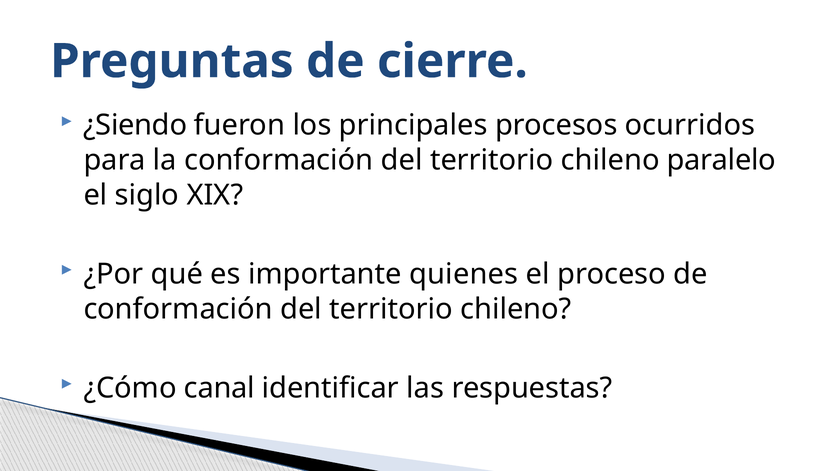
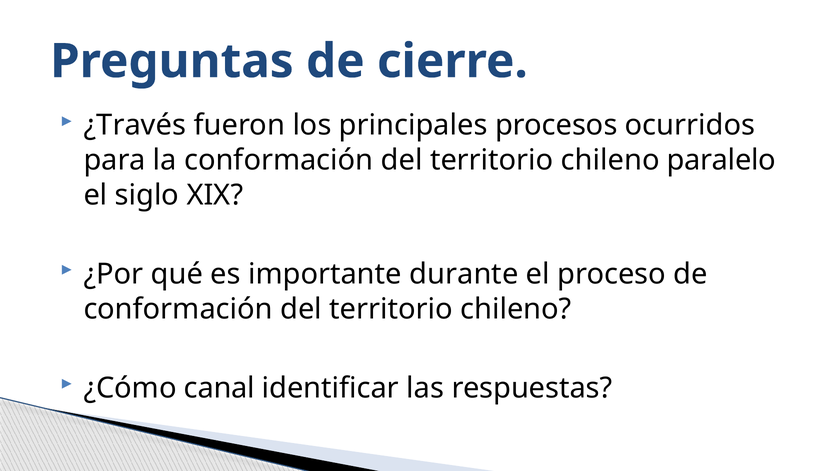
¿Siendo: ¿Siendo -> ¿Través
quienes: quienes -> durante
